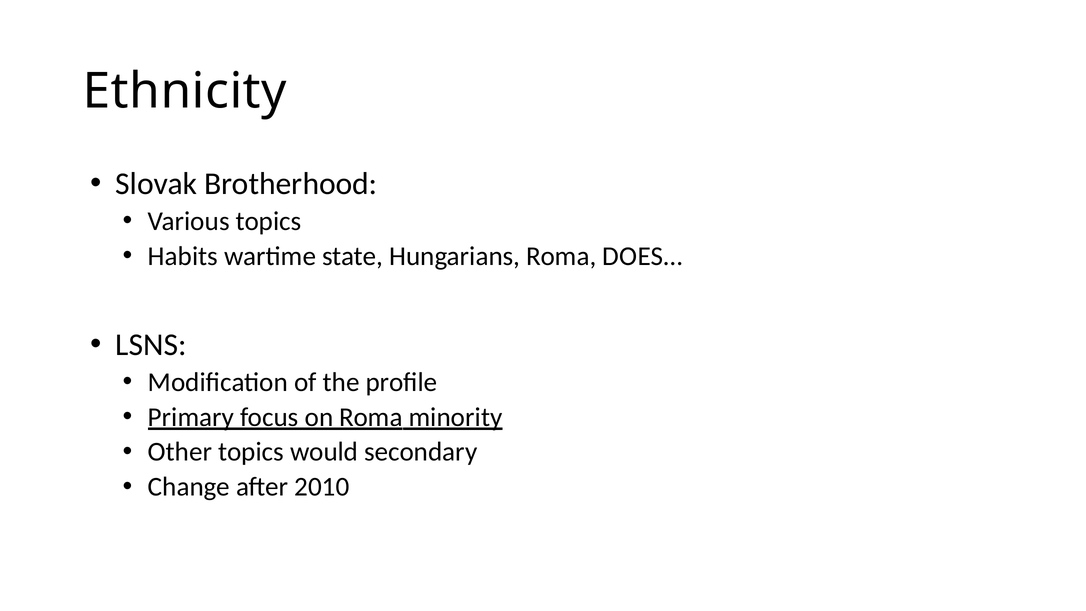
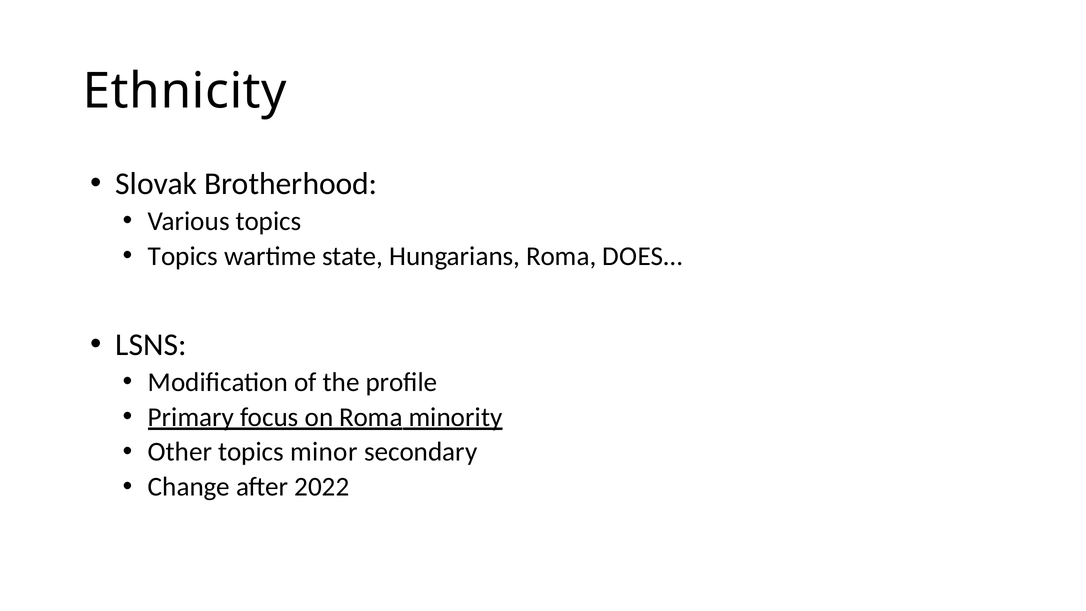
Habits at (183, 256): Habits -> Topics
would: would -> minor
2010: 2010 -> 2022
